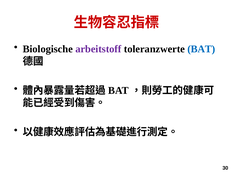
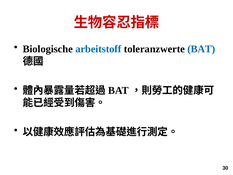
arbeitstoff colour: purple -> blue
